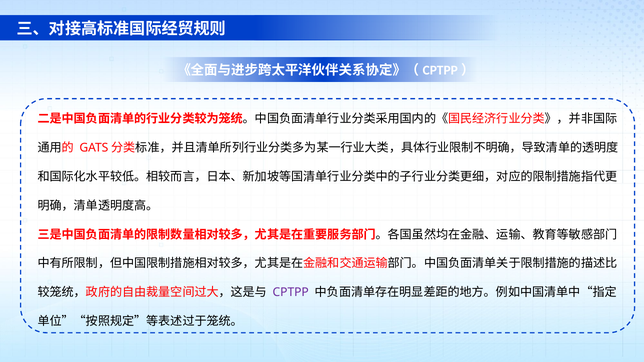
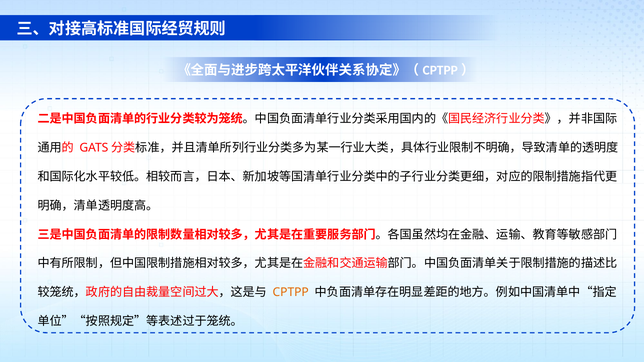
CPTPP colour: purple -> orange
